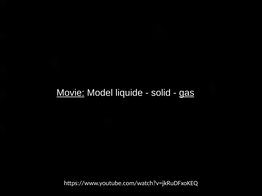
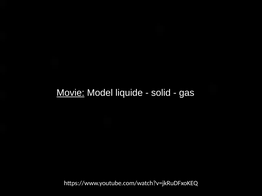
gas underline: present -> none
